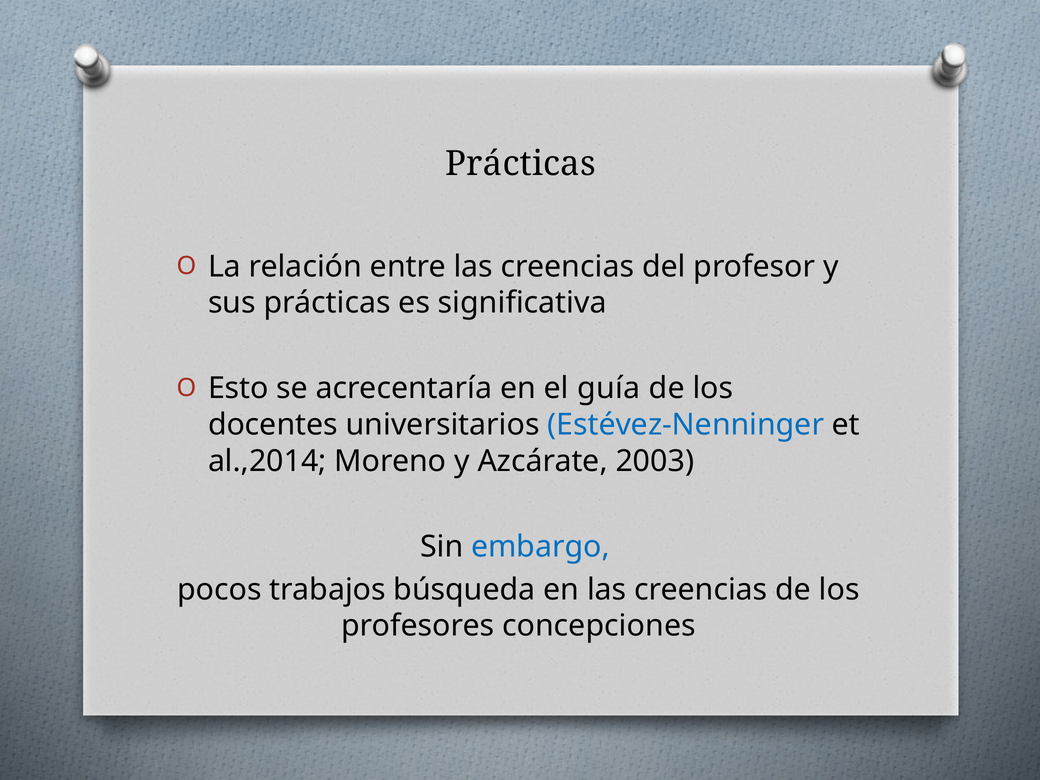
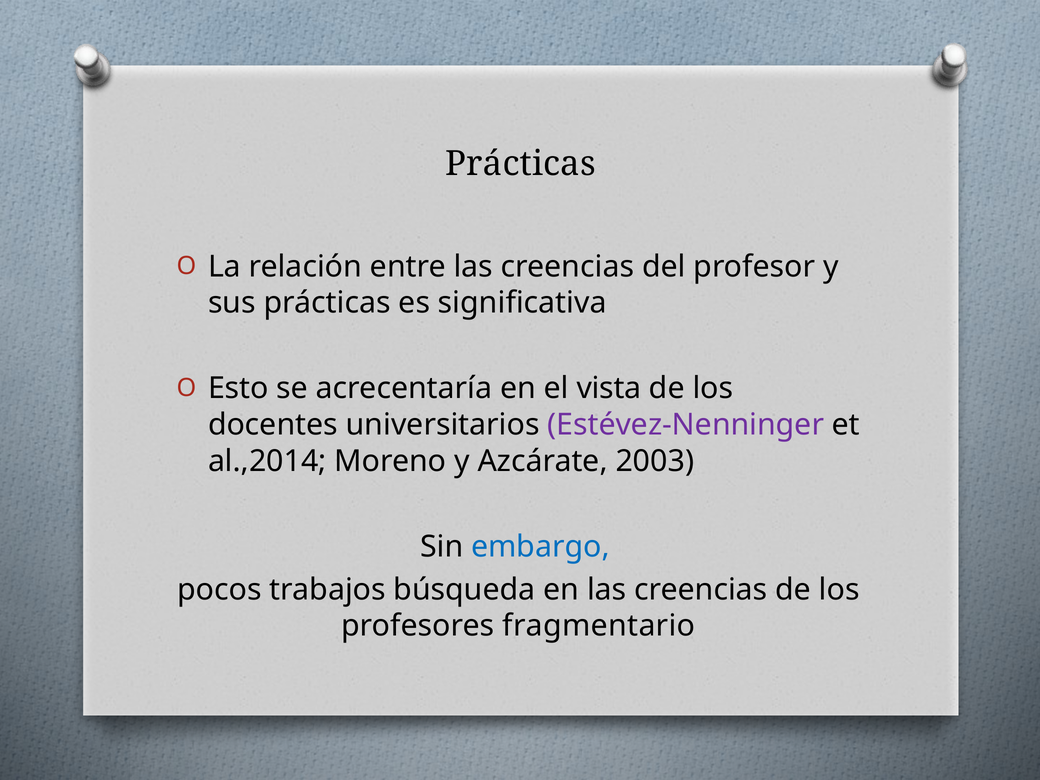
guía: guía -> vista
Estévez-Nenninger colour: blue -> purple
concepciones: concepciones -> fragmentario
